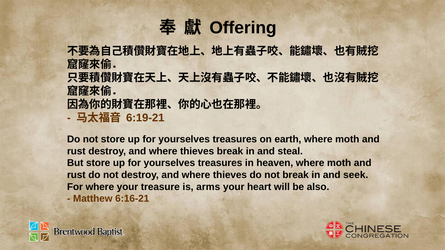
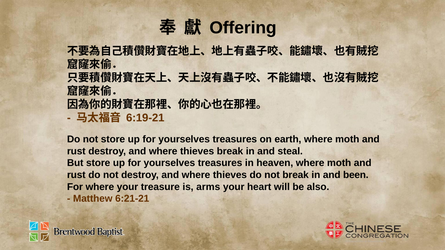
seek: seek -> been
6:16-21: 6:16-21 -> 6:21-21
